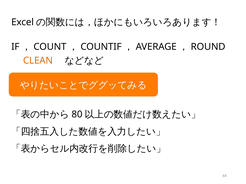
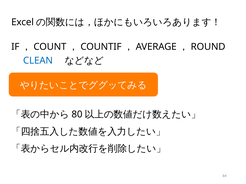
CLEAN colour: orange -> blue
